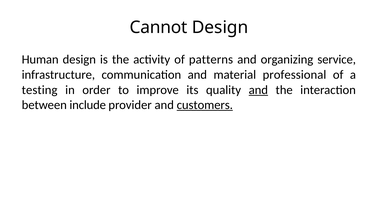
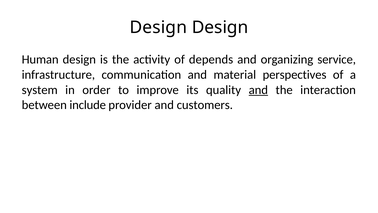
Cannot at (158, 27): Cannot -> Design
patterns: patterns -> depends
professional: professional -> perspectives
testing: testing -> system
customers underline: present -> none
